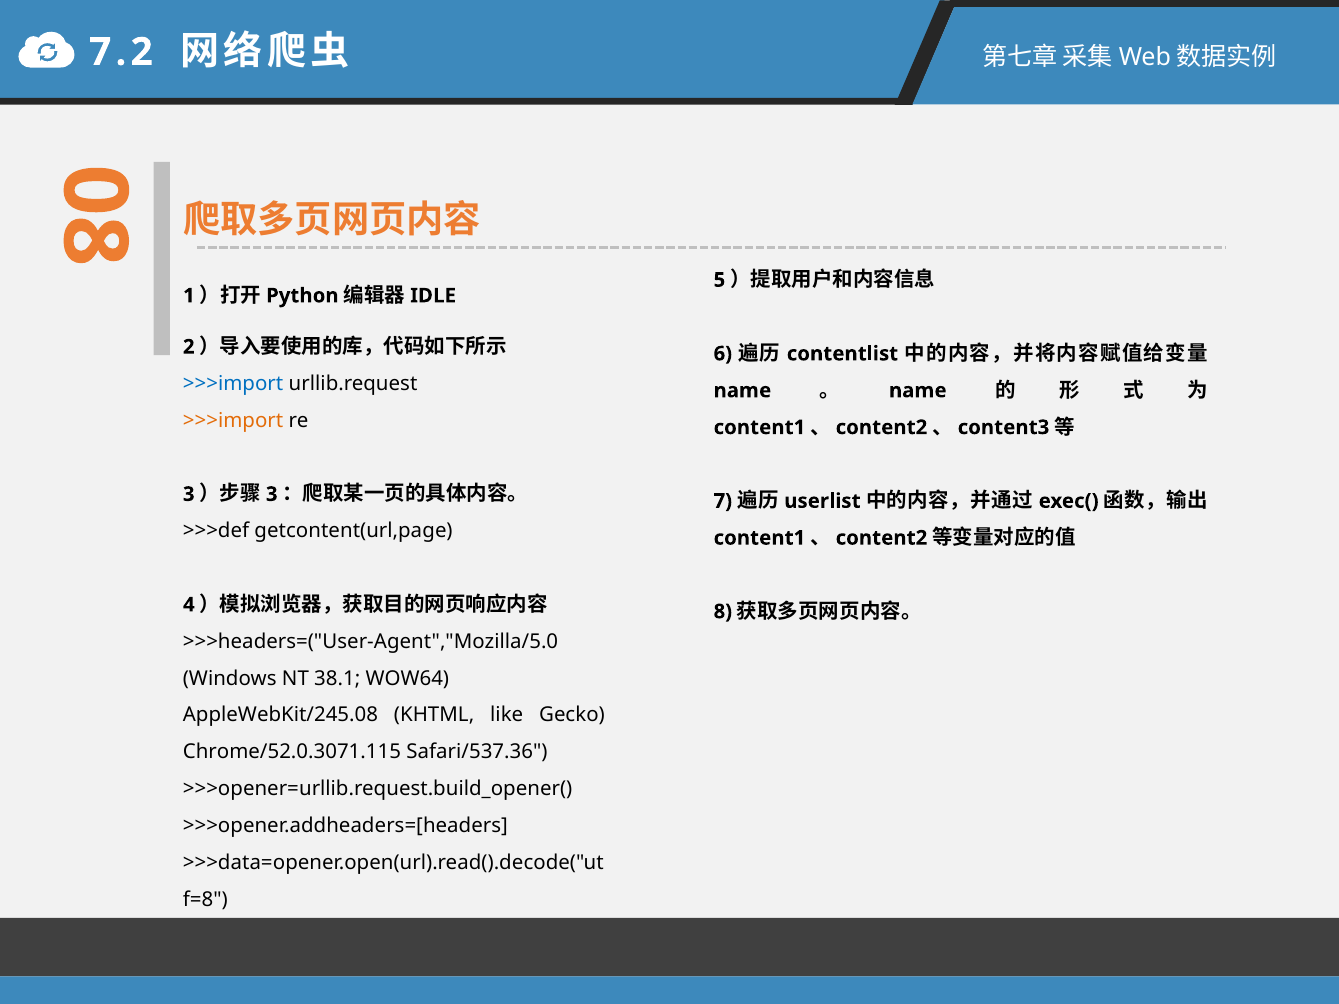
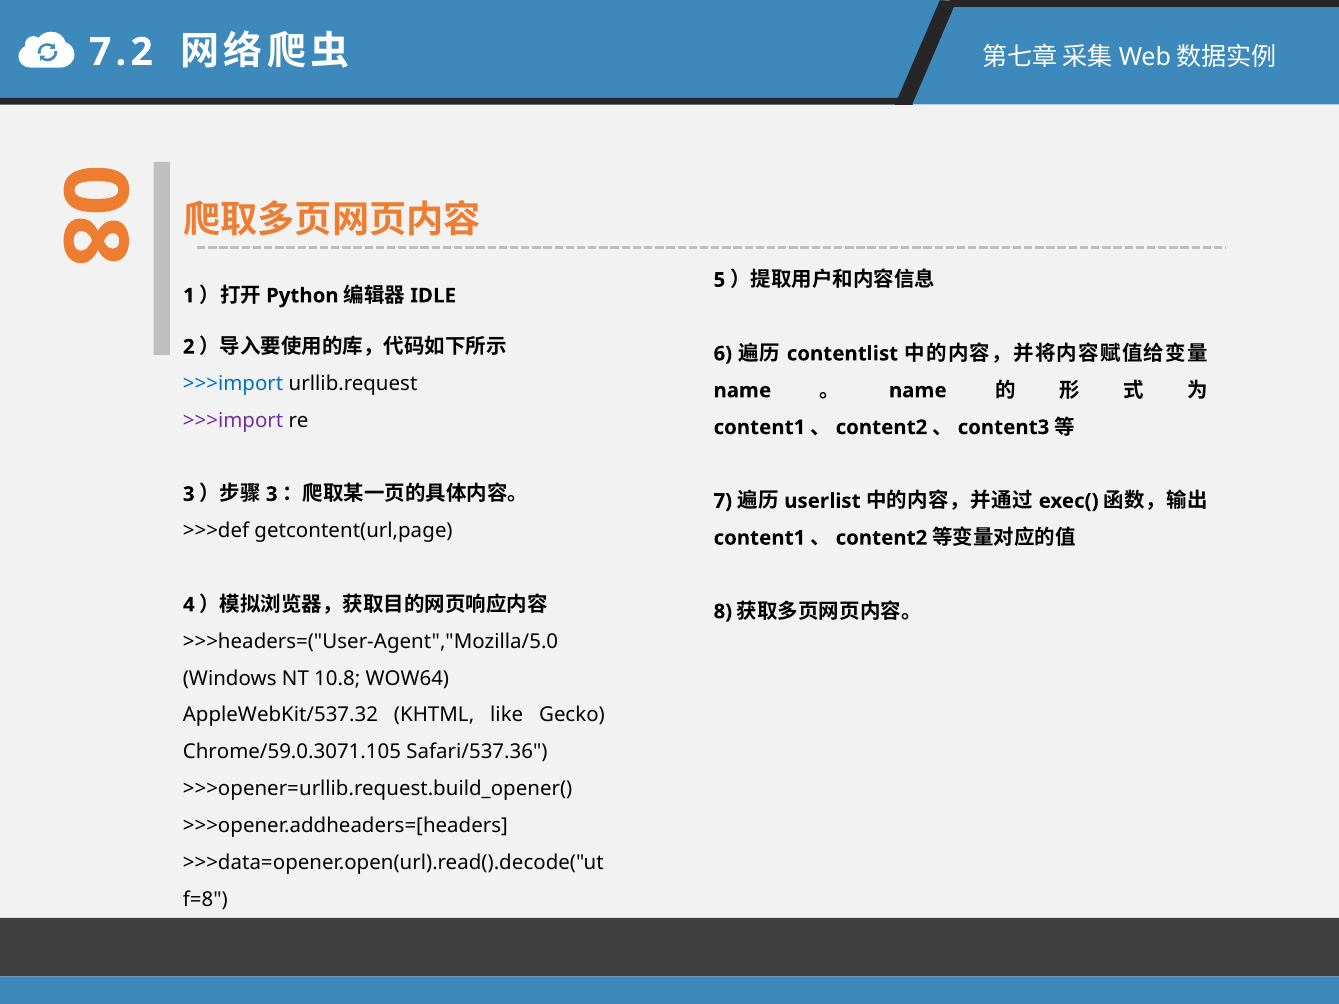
>>>import at (233, 421) colour: orange -> purple
38.1: 38.1 -> 10.8
AppleWebKit/245.08: AppleWebKit/245.08 -> AppleWebKit/537.32
Chrome/52.0.3071.115: Chrome/52.0.3071.115 -> Chrome/59.0.3071.105
